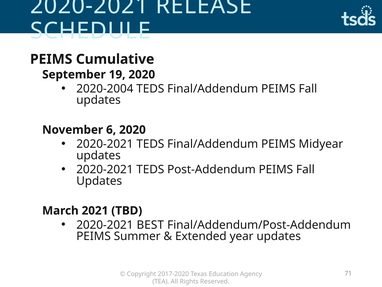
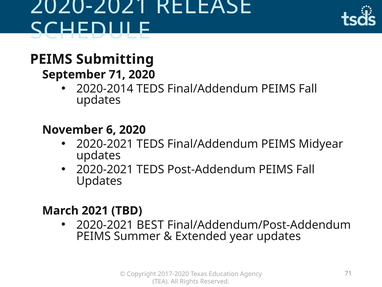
Cumulative: Cumulative -> Submitting
September 19: 19 -> 71
2020-2004: 2020-2004 -> 2020-2014
